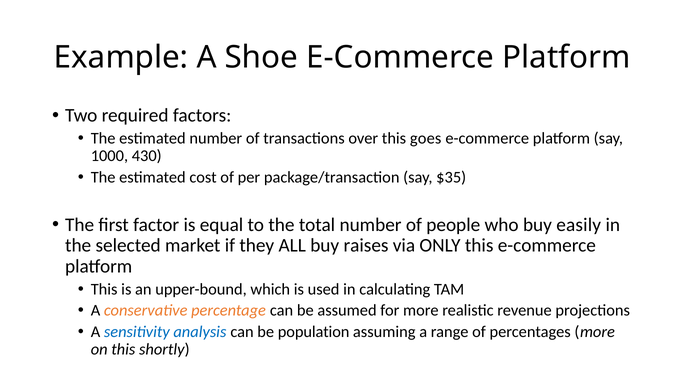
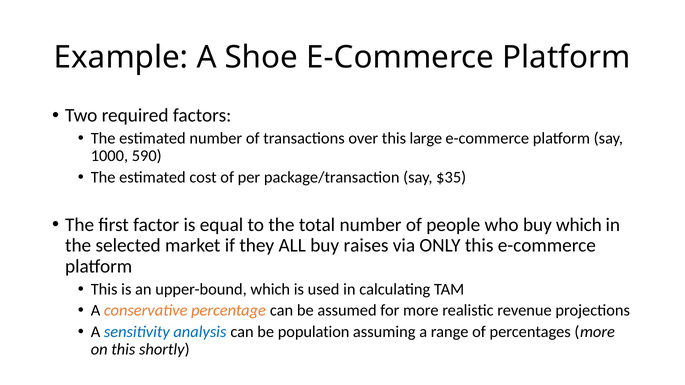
goes: goes -> large
430: 430 -> 590
buy easily: easily -> which
